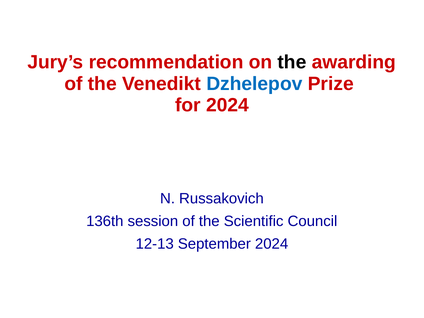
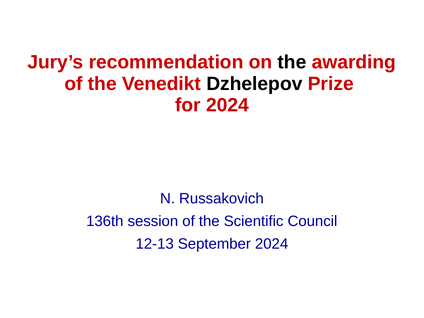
Dzhelepov colour: blue -> black
